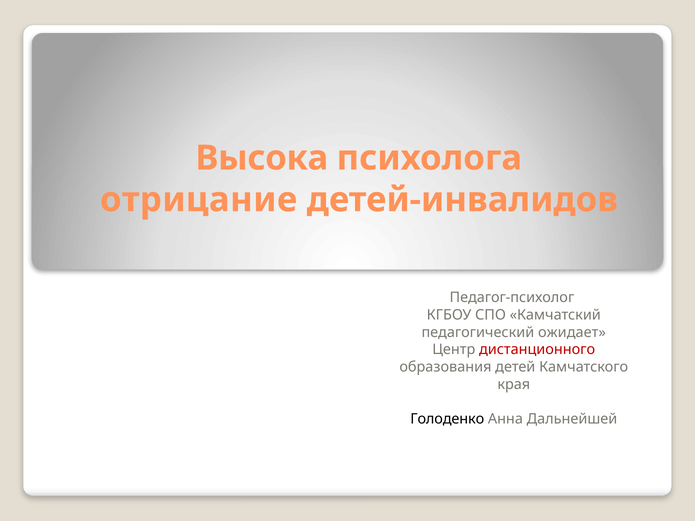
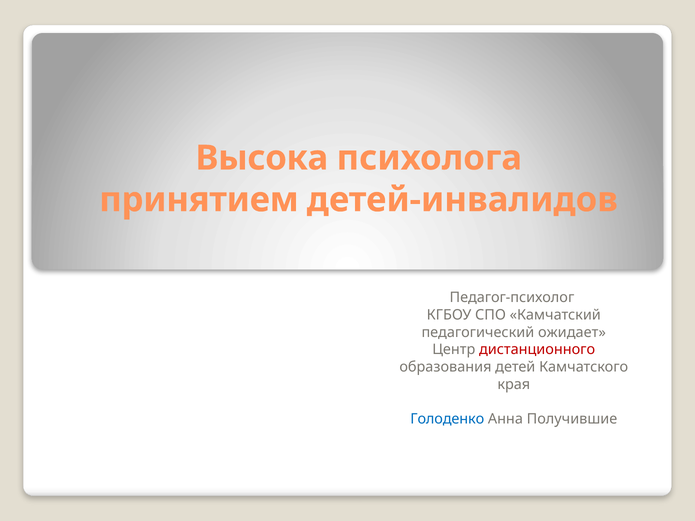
отрицание: отрицание -> принятием
Голоденко colour: black -> blue
Дальнейшей: Дальнейшей -> Получившие
